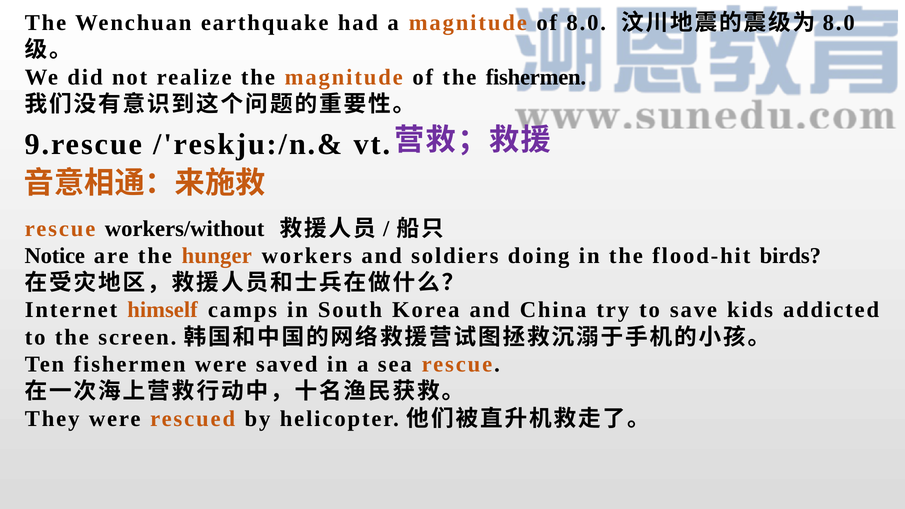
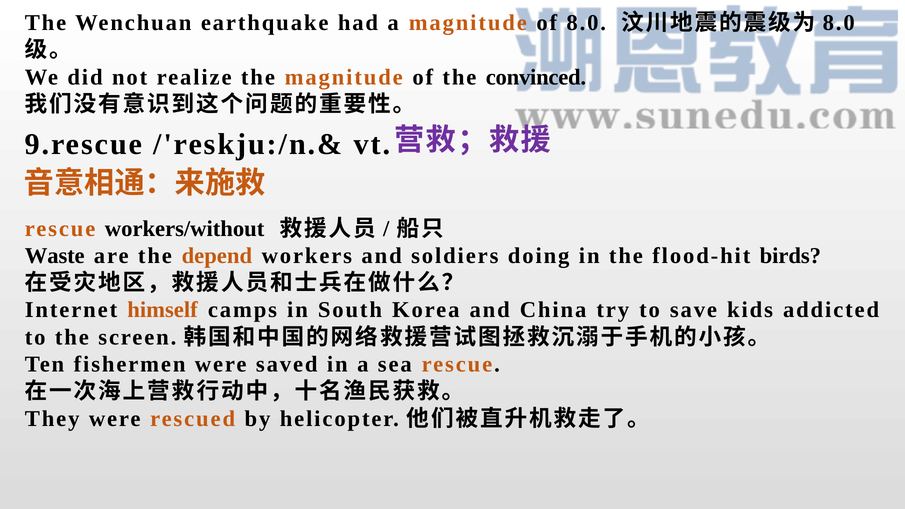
the fishermen: fishermen -> convinced
Notice: Notice -> Waste
hunger: hunger -> depend
